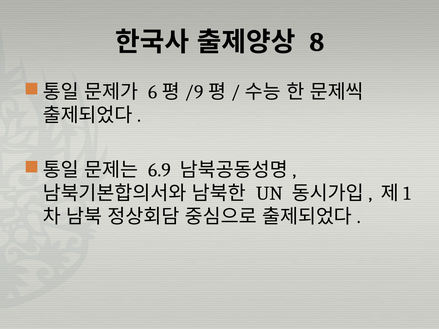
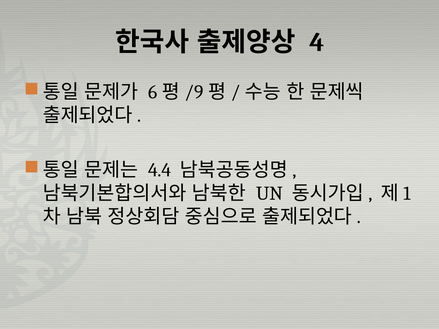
8: 8 -> 4
6.9: 6.9 -> 4.4
